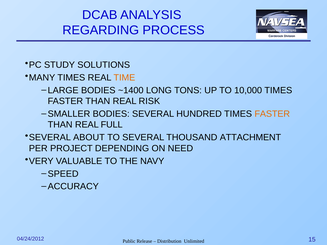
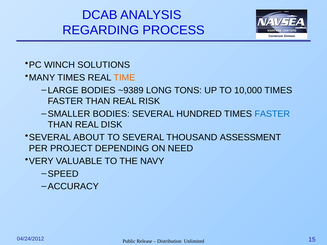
STUDY: STUDY -> WINCH
~1400: ~1400 -> ~9389
FASTER at (272, 114) colour: orange -> blue
FULL: FULL -> DISK
ATTACHMENT: ATTACHMENT -> ASSESSMENT
